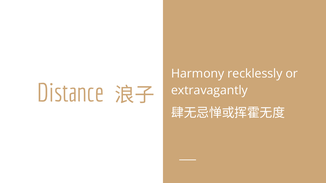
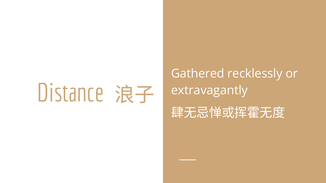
Harmony: Harmony -> Gathered
